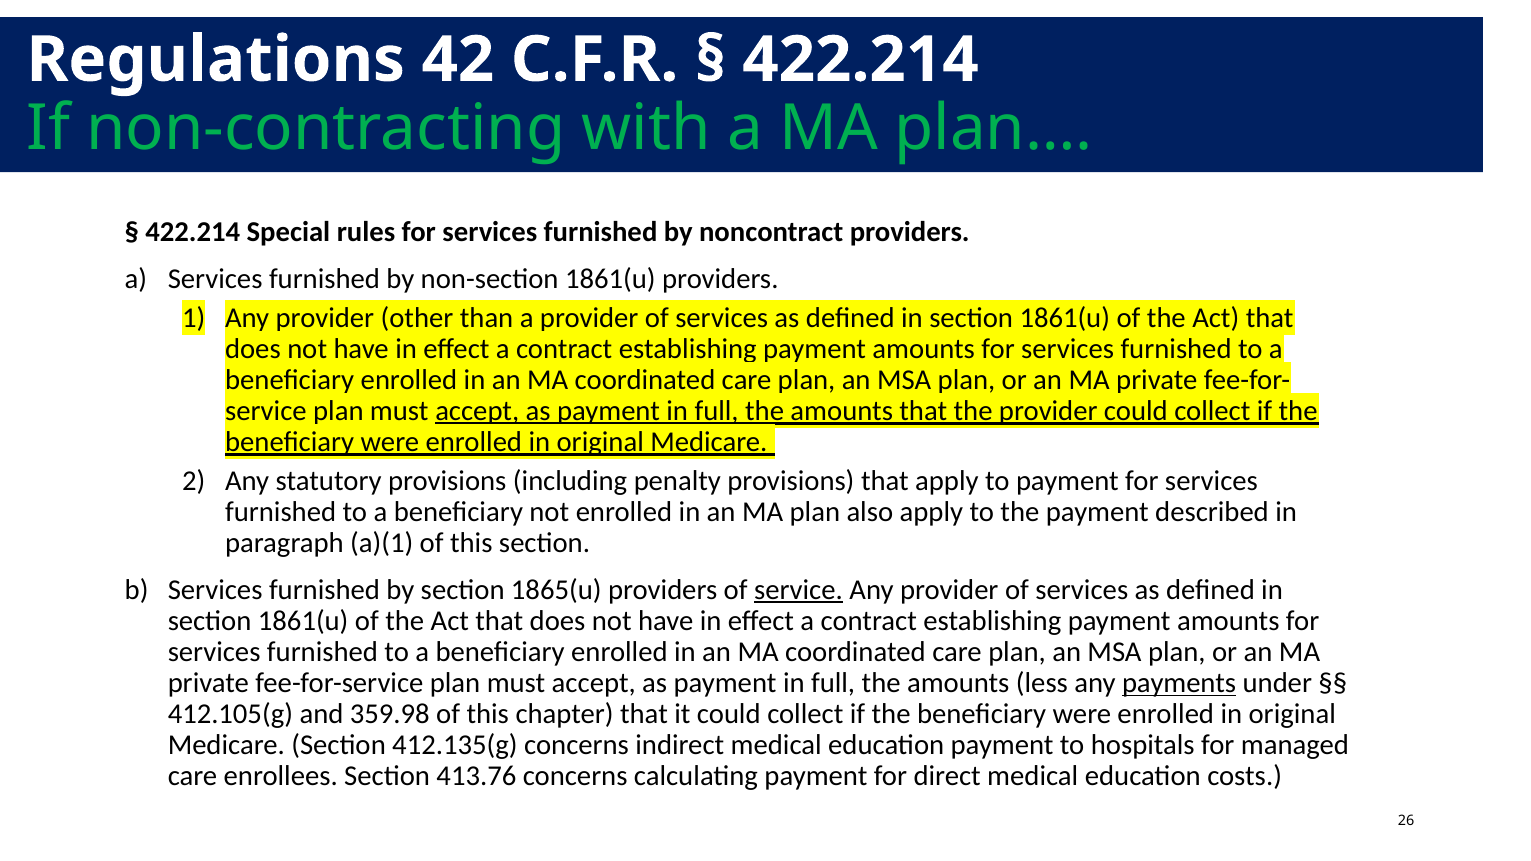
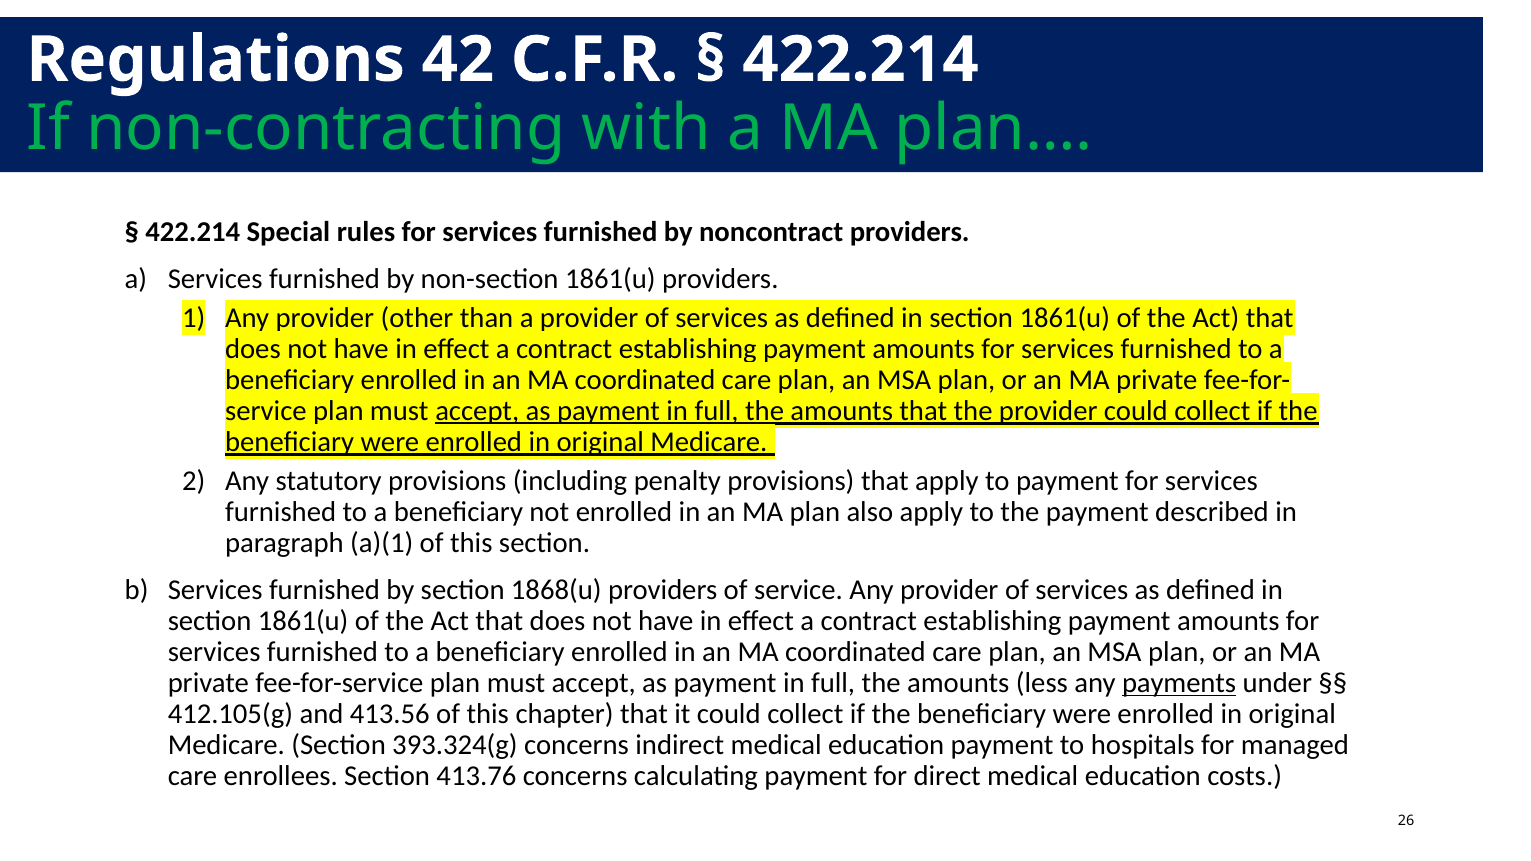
1865(u: 1865(u -> 1868(u
service at (799, 590) underline: present -> none
359.98: 359.98 -> 413.56
412.135(g: 412.135(g -> 393.324(g
